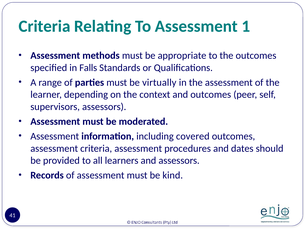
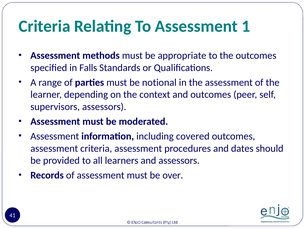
virtually: virtually -> notional
kind: kind -> over
